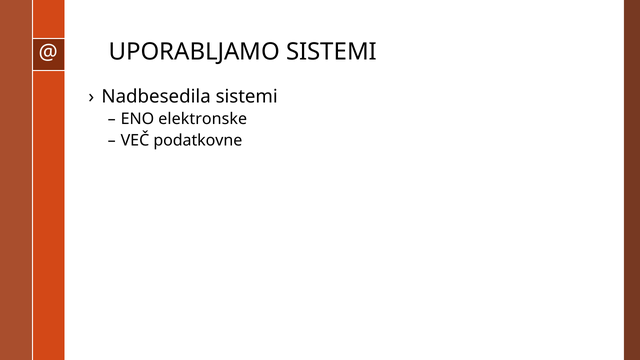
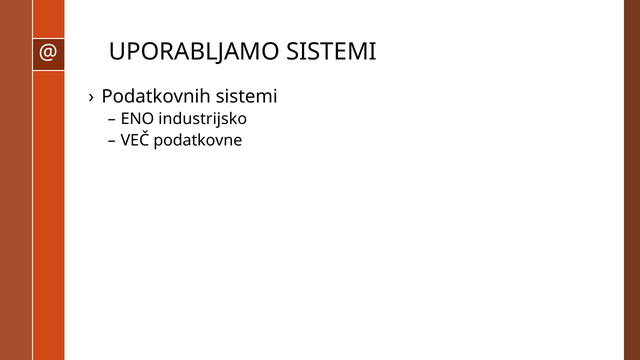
Nadbesedila: Nadbesedila -> Podatkovnih
elektronske: elektronske -> industrijsko
